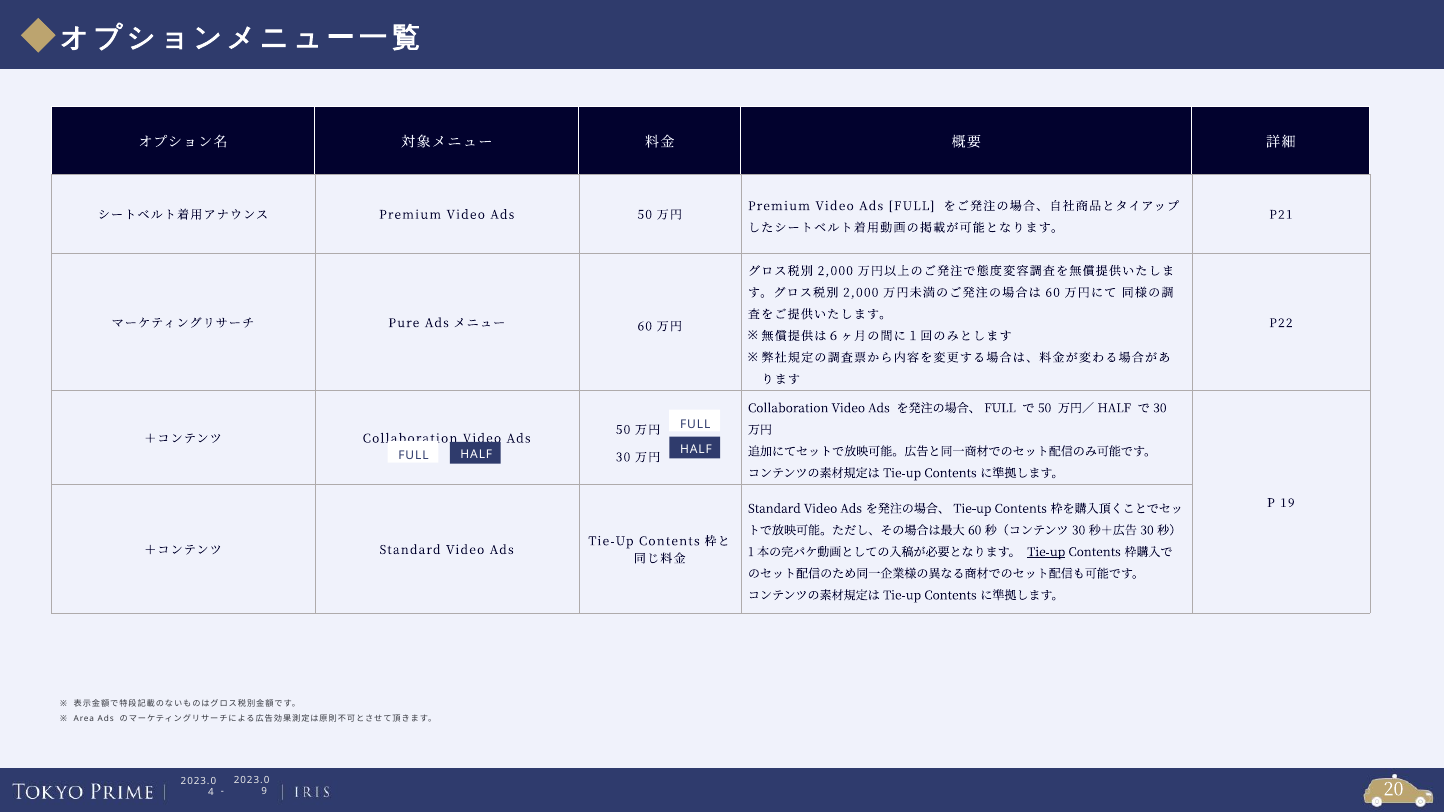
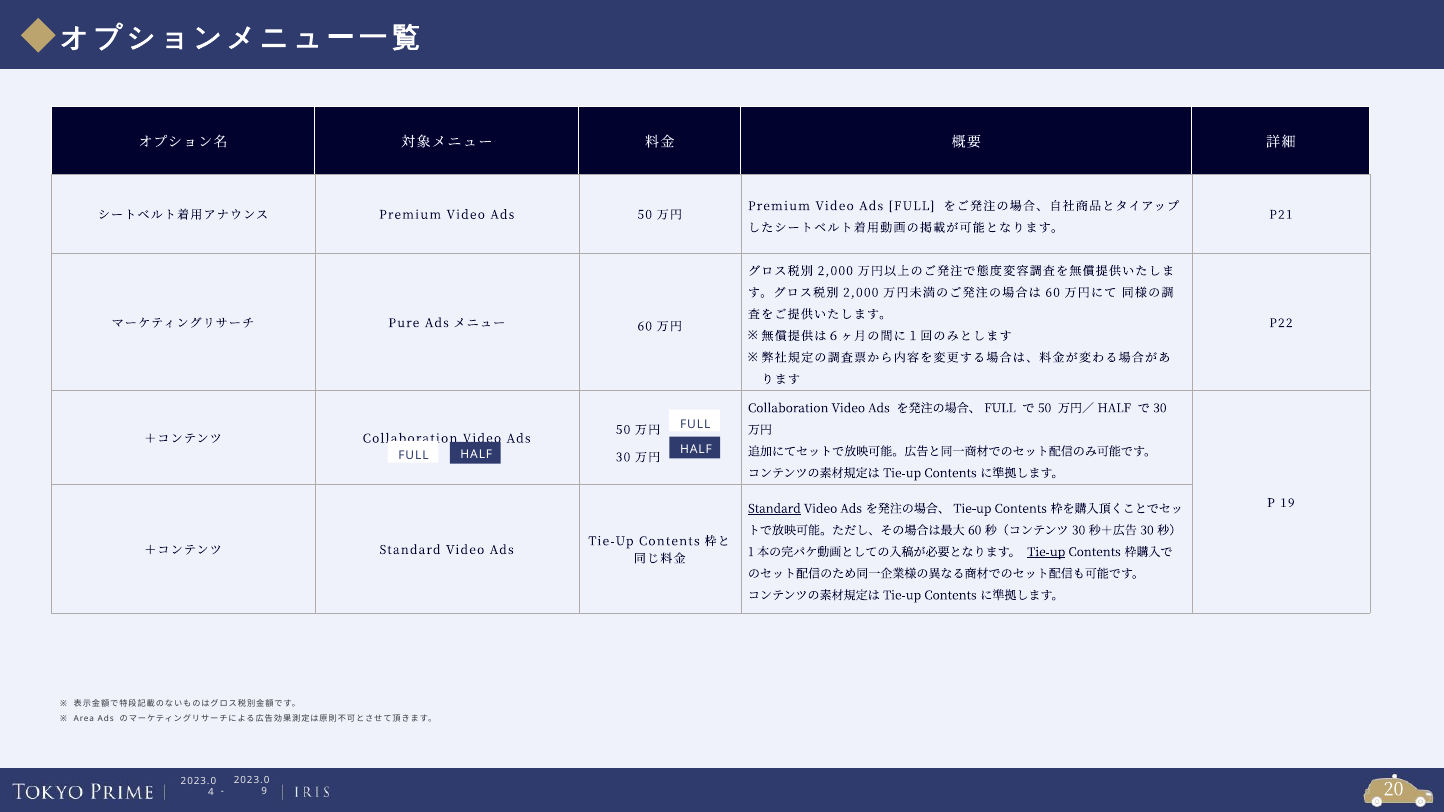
Standard at (774, 509) underline: none -> present
